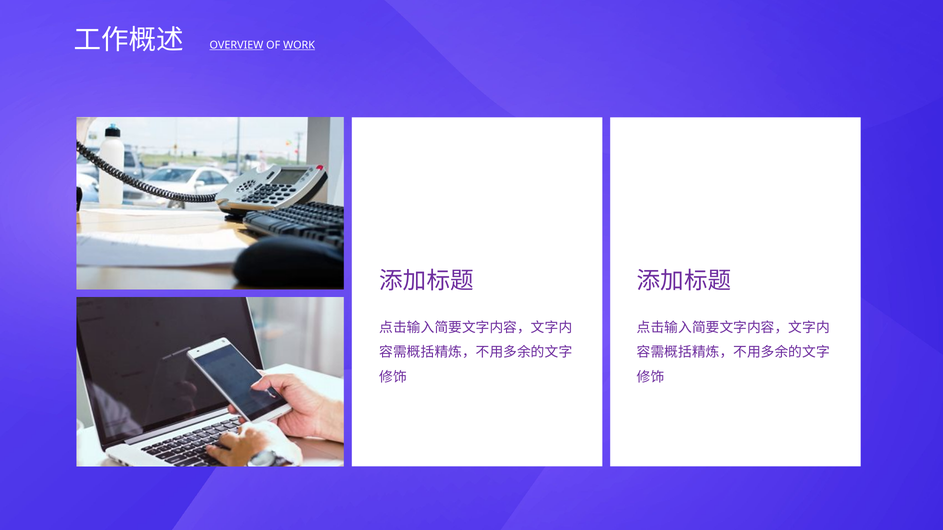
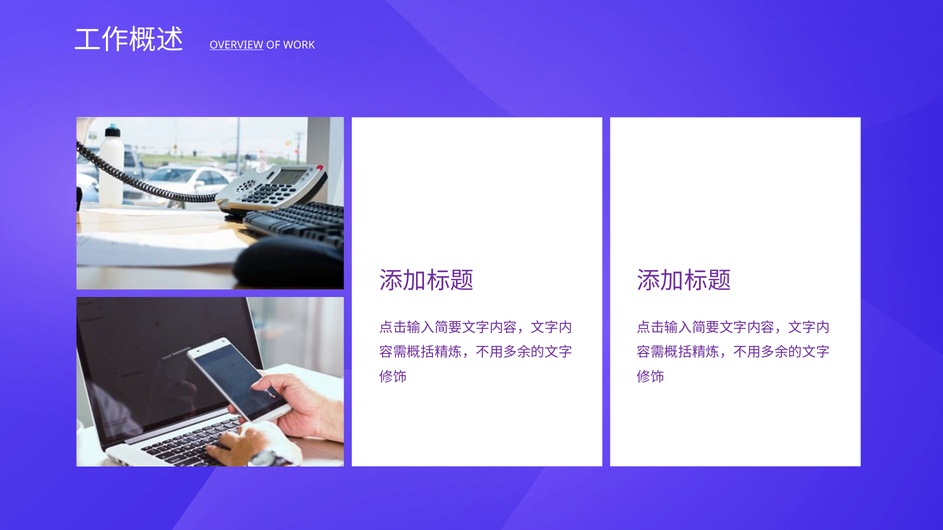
WORK underline: present -> none
